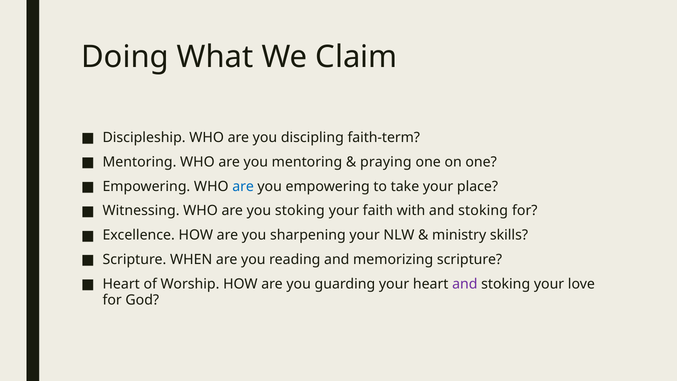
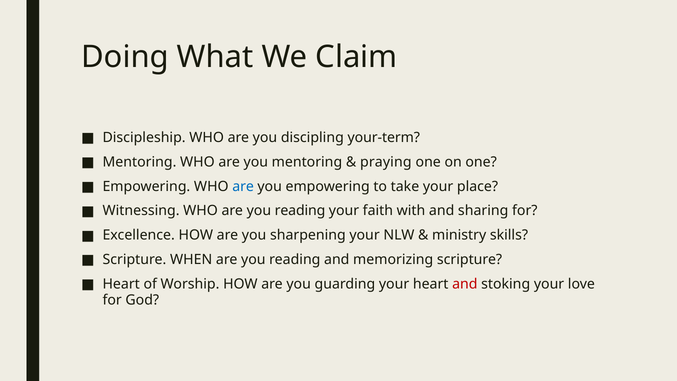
faith-term: faith-term -> your-term
WHO are you stoking: stoking -> reading
with and stoking: stoking -> sharing
and at (465, 284) colour: purple -> red
